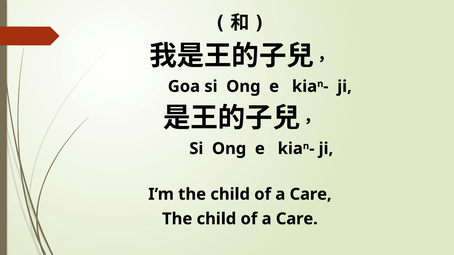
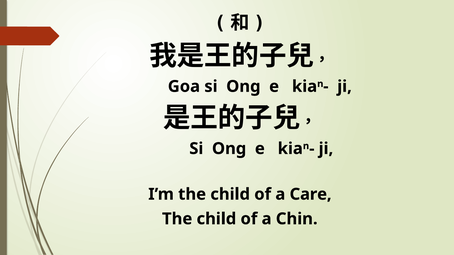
Care at (297, 219): Care -> Chin
